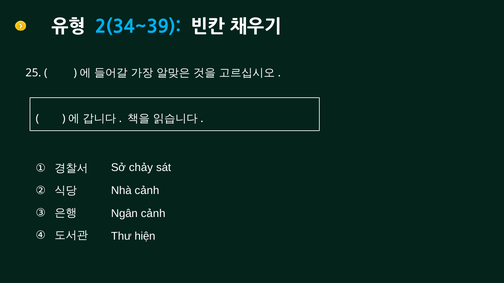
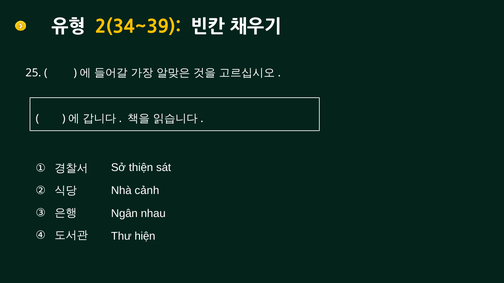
2(34~39 colour: light blue -> yellow
chảy: chảy -> thiện
Ngân cảnh: cảnh -> nhau
